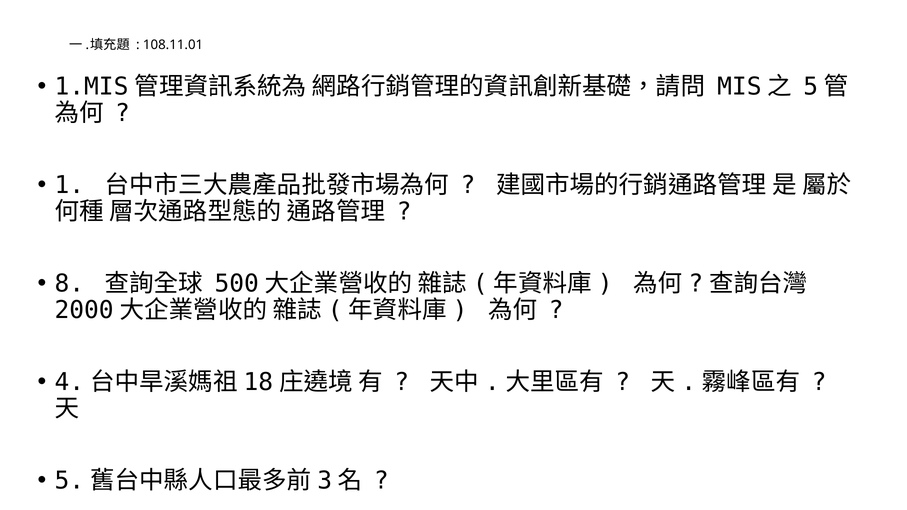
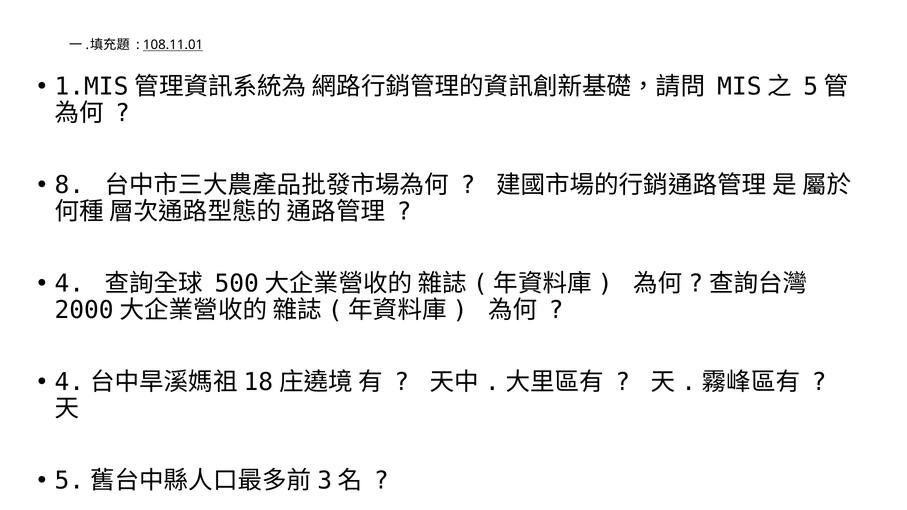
108.11.01 underline: none -> present
1: 1 -> 8
8: 8 -> 4
